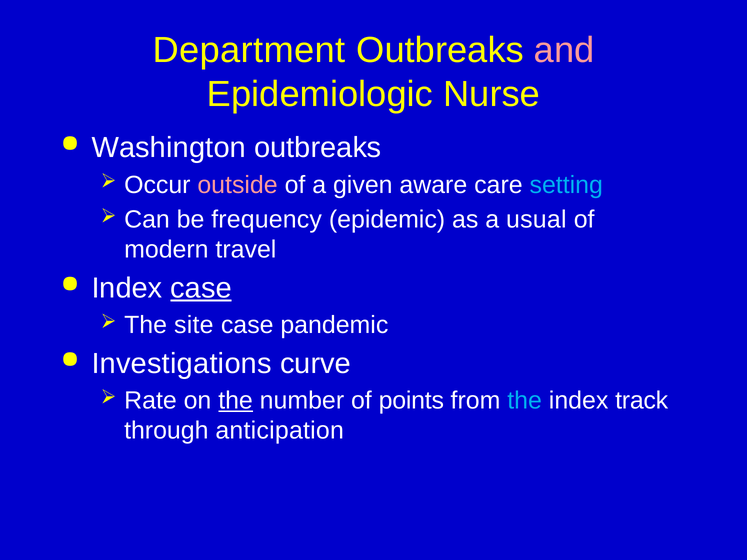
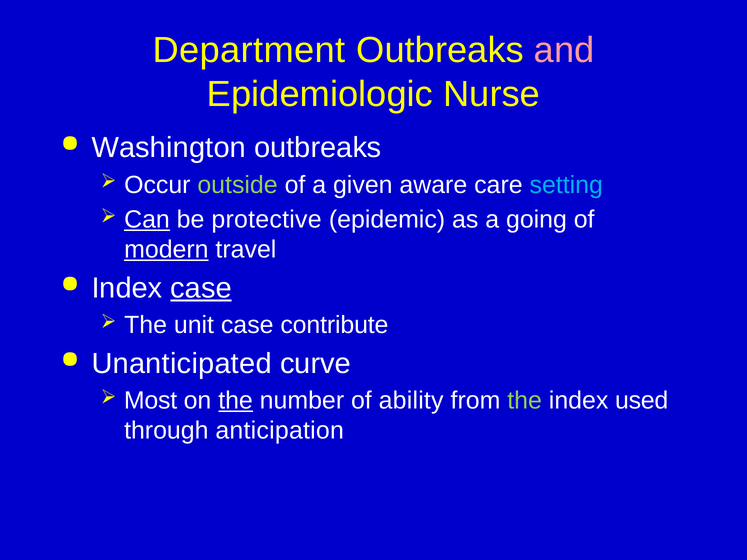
outside colour: pink -> light green
Can underline: none -> present
frequency: frequency -> protective
usual: usual -> going
modern underline: none -> present
site: site -> unit
pandemic: pandemic -> contribute
Investigations: Investigations -> Unanticipated
Rate: Rate -> Most
points: points -> ability
the at (525, 401) colour: light blue -> light green
track: track -> used
